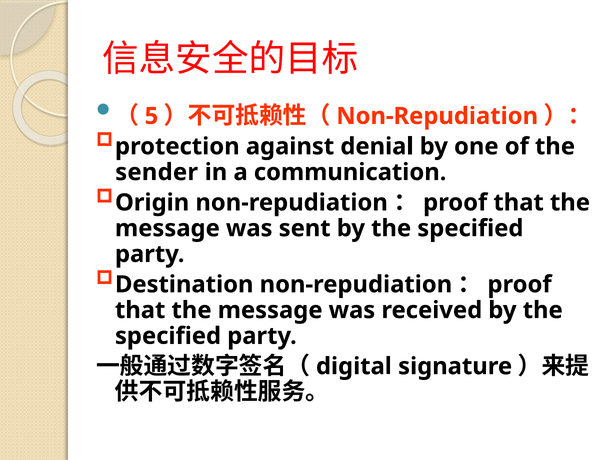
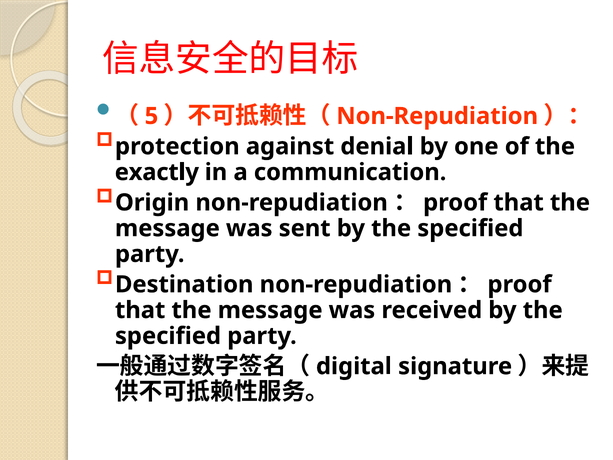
sender: sender -> exactly
